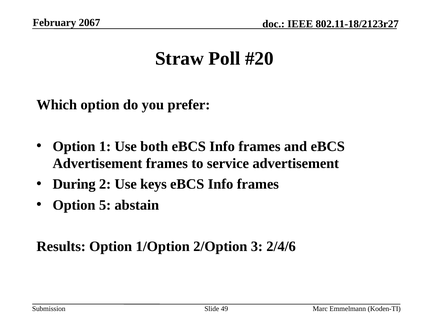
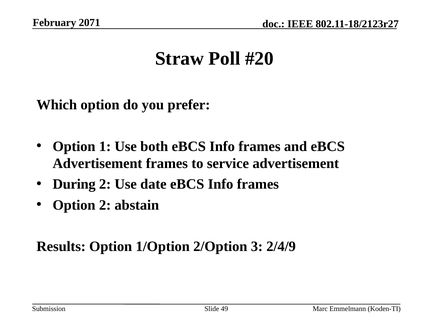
2067: 2067 -> 2071
keys: keys -> date
Option 5: 5 -> 2
2/4/6: 2/4/6 -> 2/4/9
